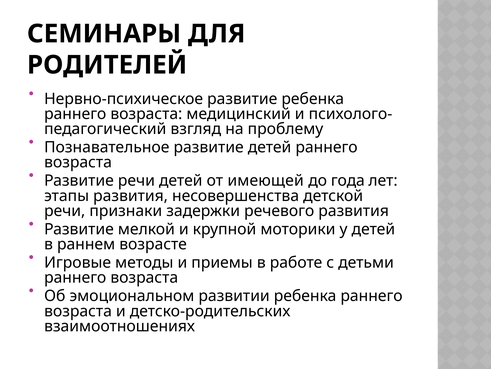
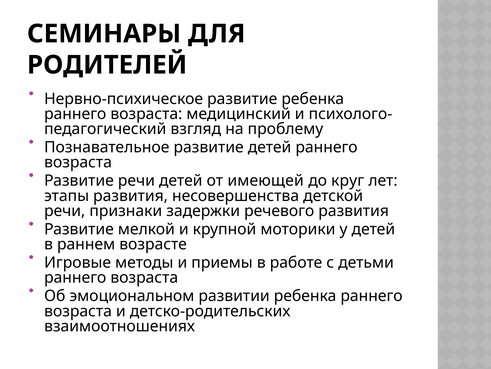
года: года -> круг
